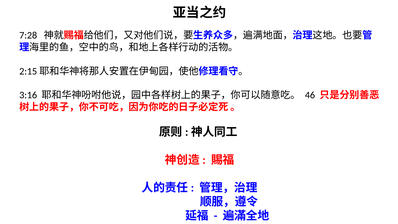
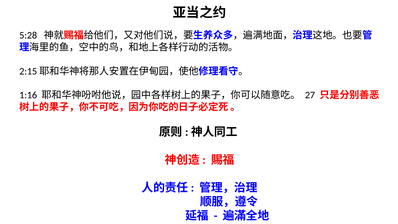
7:28: 7:28 -> 5:28
3:16: 3:16 -> 1:16
46: 46 -> 27
